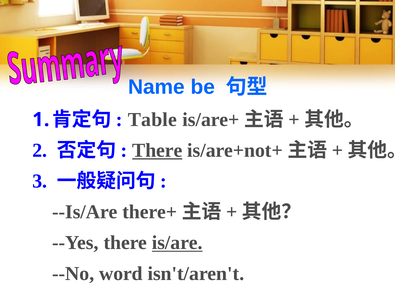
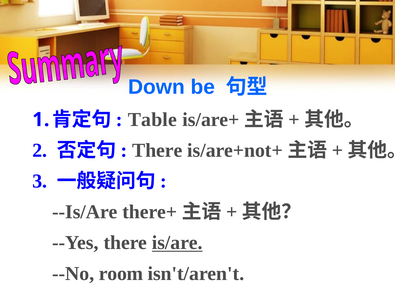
Name: Name -> Down
There at (157, 151) underline: present -> none
word: word -> room
